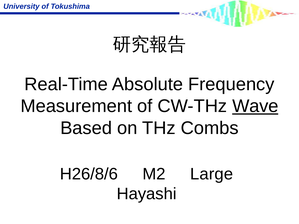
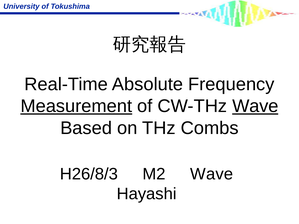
Measurement underline: none -> present
H26/8/6: H26/8/6 -> H26/8/3
M2 Large: Large -> Wave
